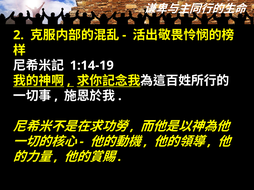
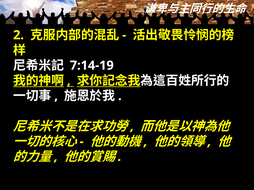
1:14-19: 1:14-19 -> 7:14-19
